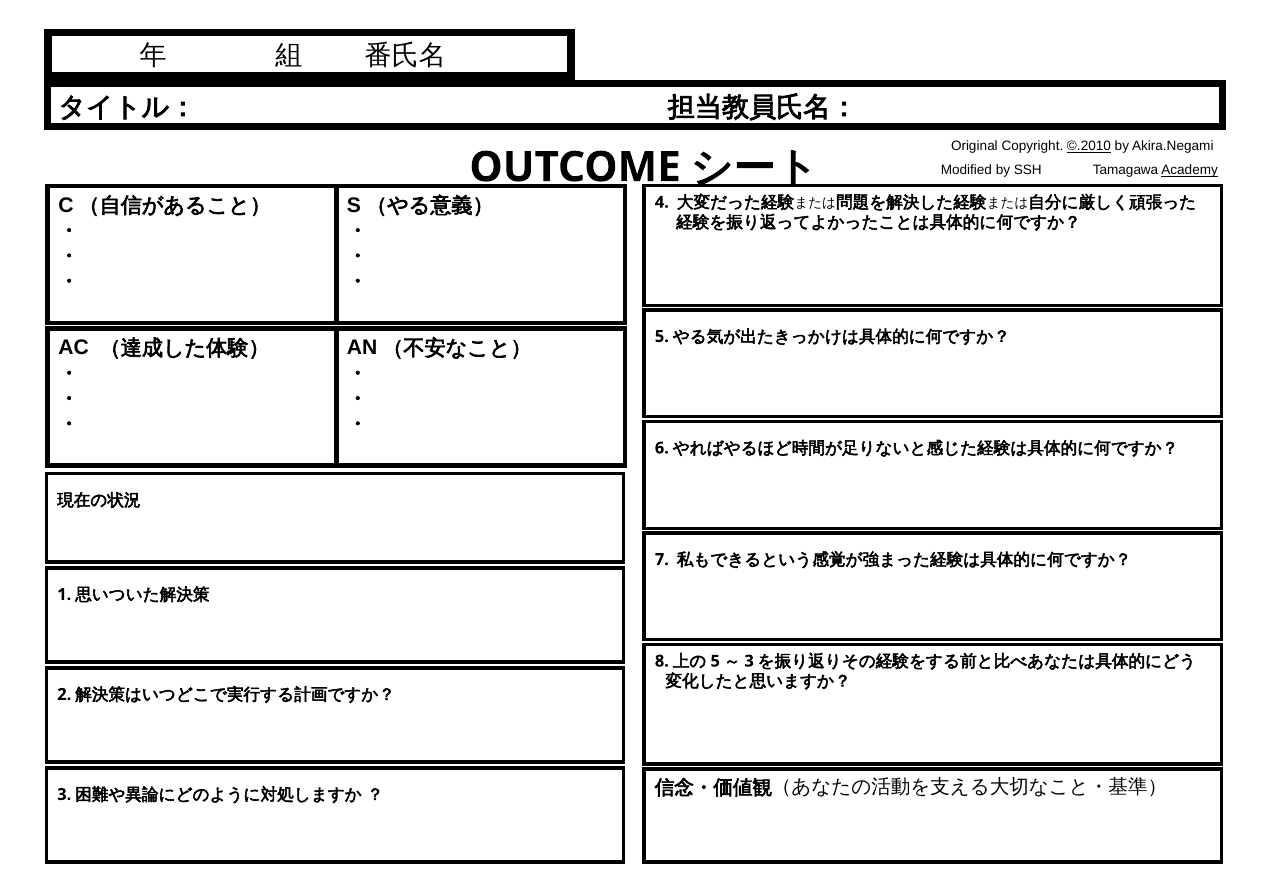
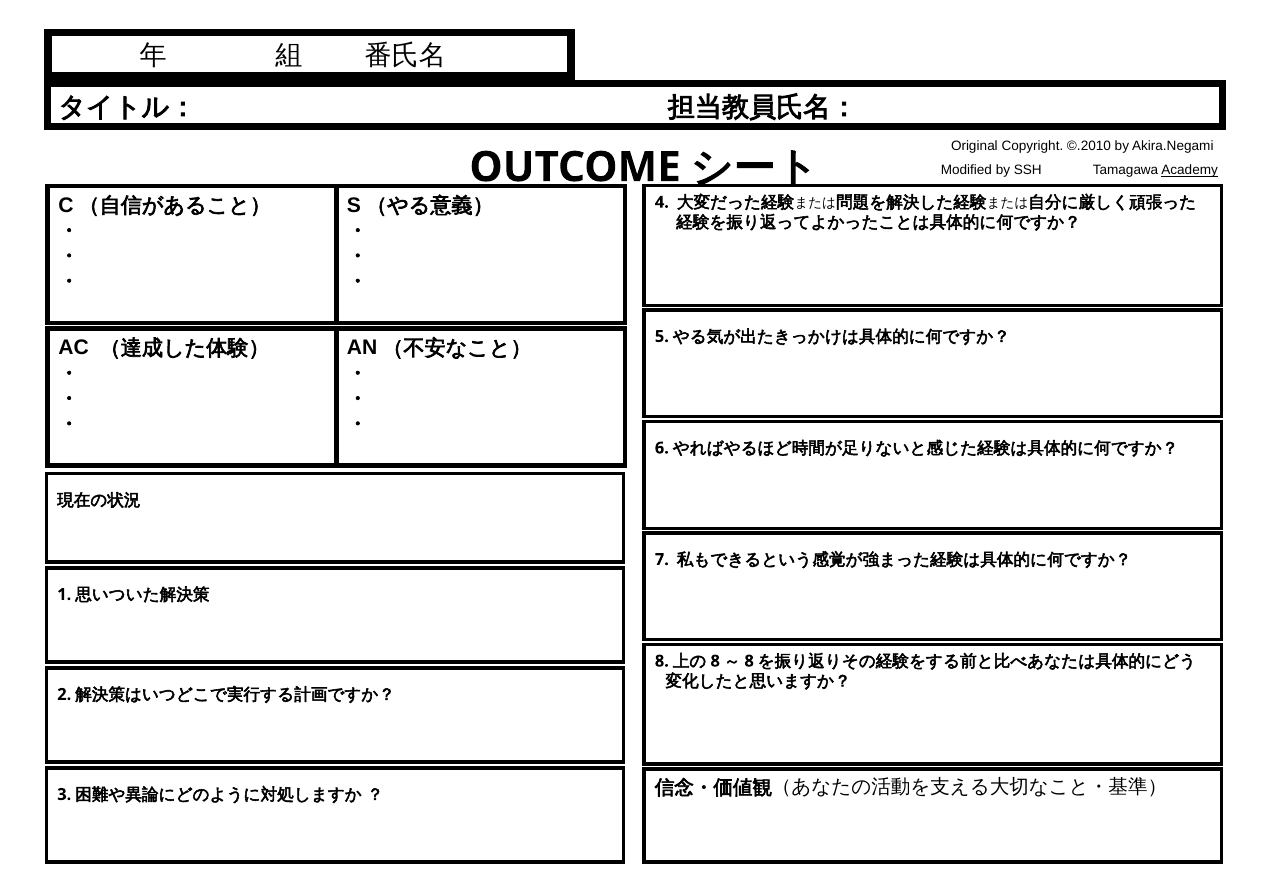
©.2010 underline: present -> none
5 at (715, 662): 5 -> 8
3 at (749, 662): 3 -> 8
